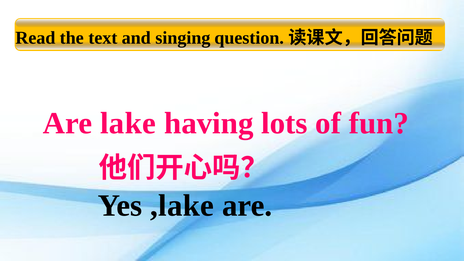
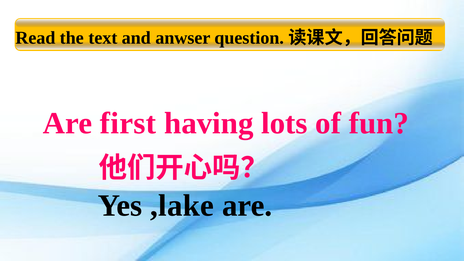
singing: singing -> anwser
lake: lake -> first
